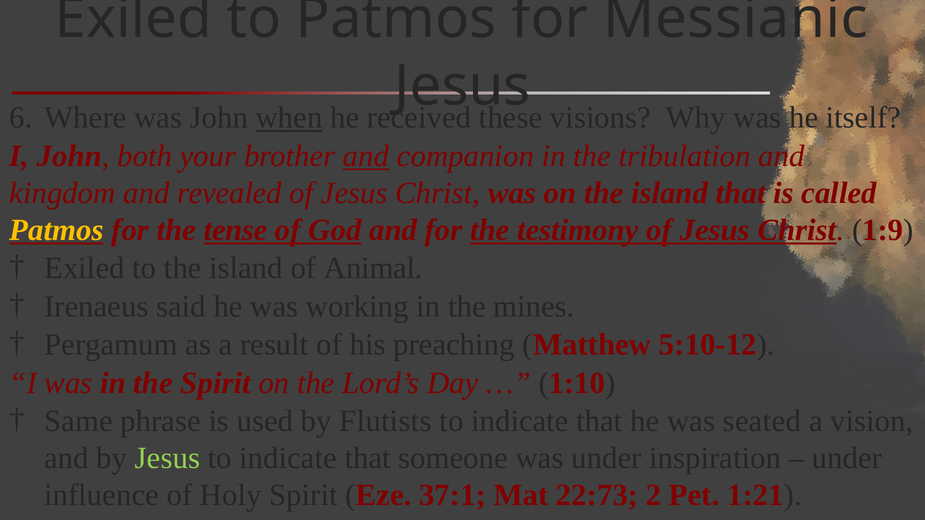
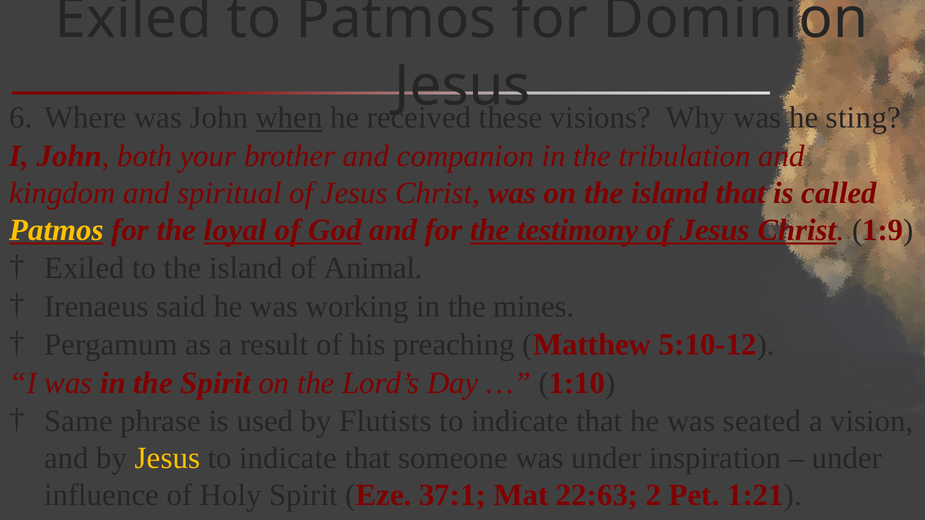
Messianic: Messianic -> Dominion
itself: itself -> sting
and at (366, 156) underline: present -> none
revealed: revealed -> spiritual
tense: tense -> loyal
Jesus at (168, 458) colour: light green -> yellow
22:73: 22:73 -> 22:63
